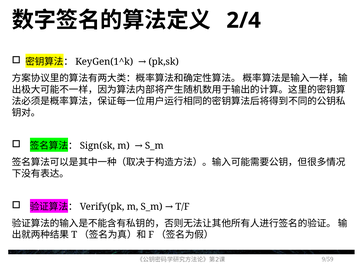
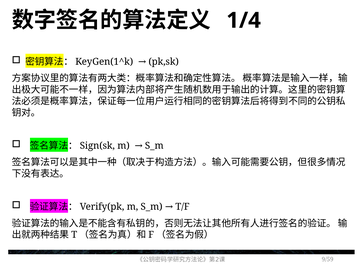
2/4: 2/4 -> 1/4
